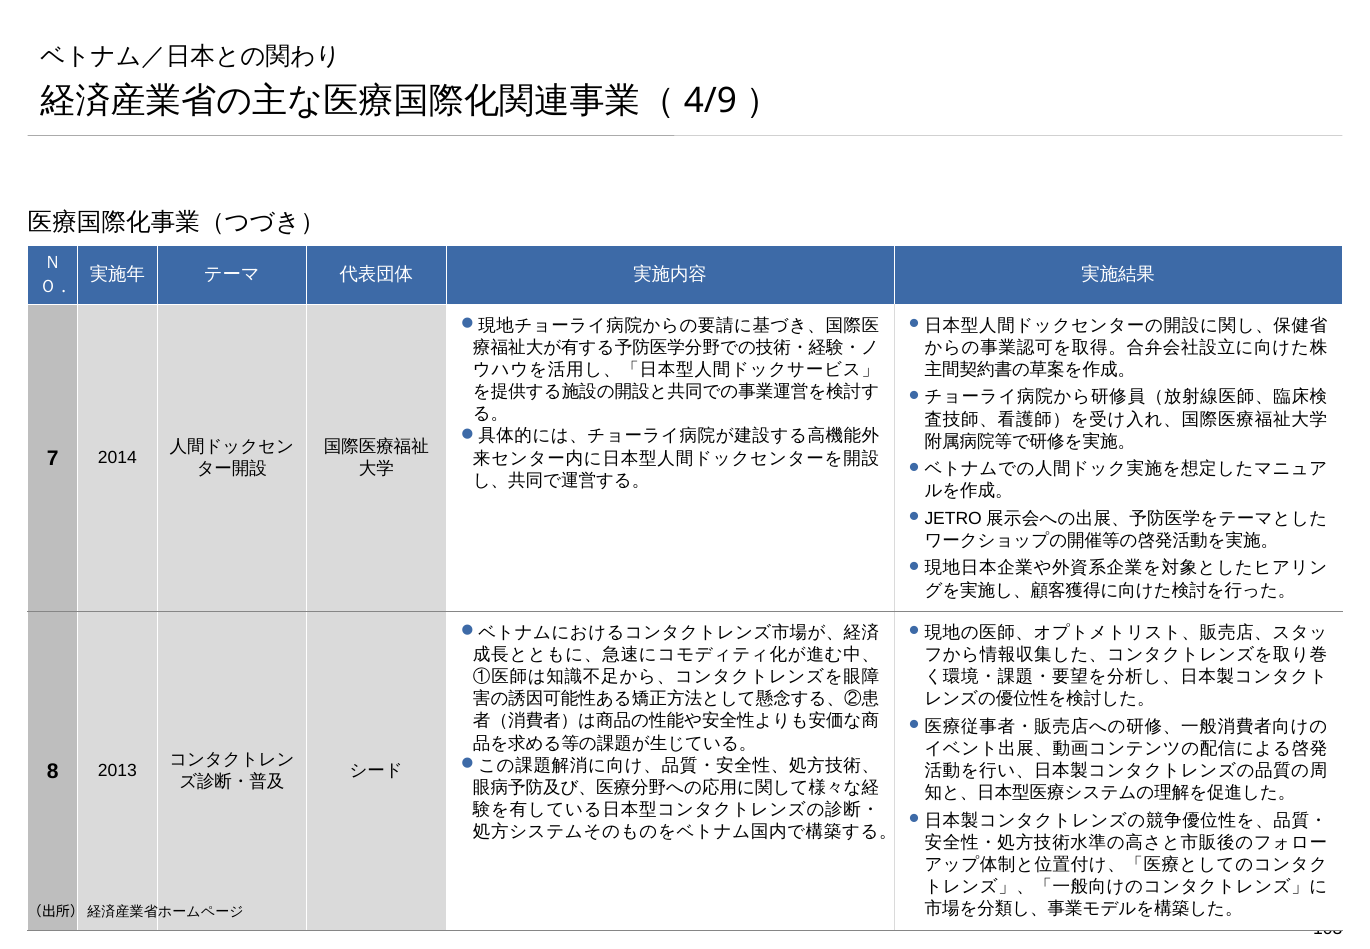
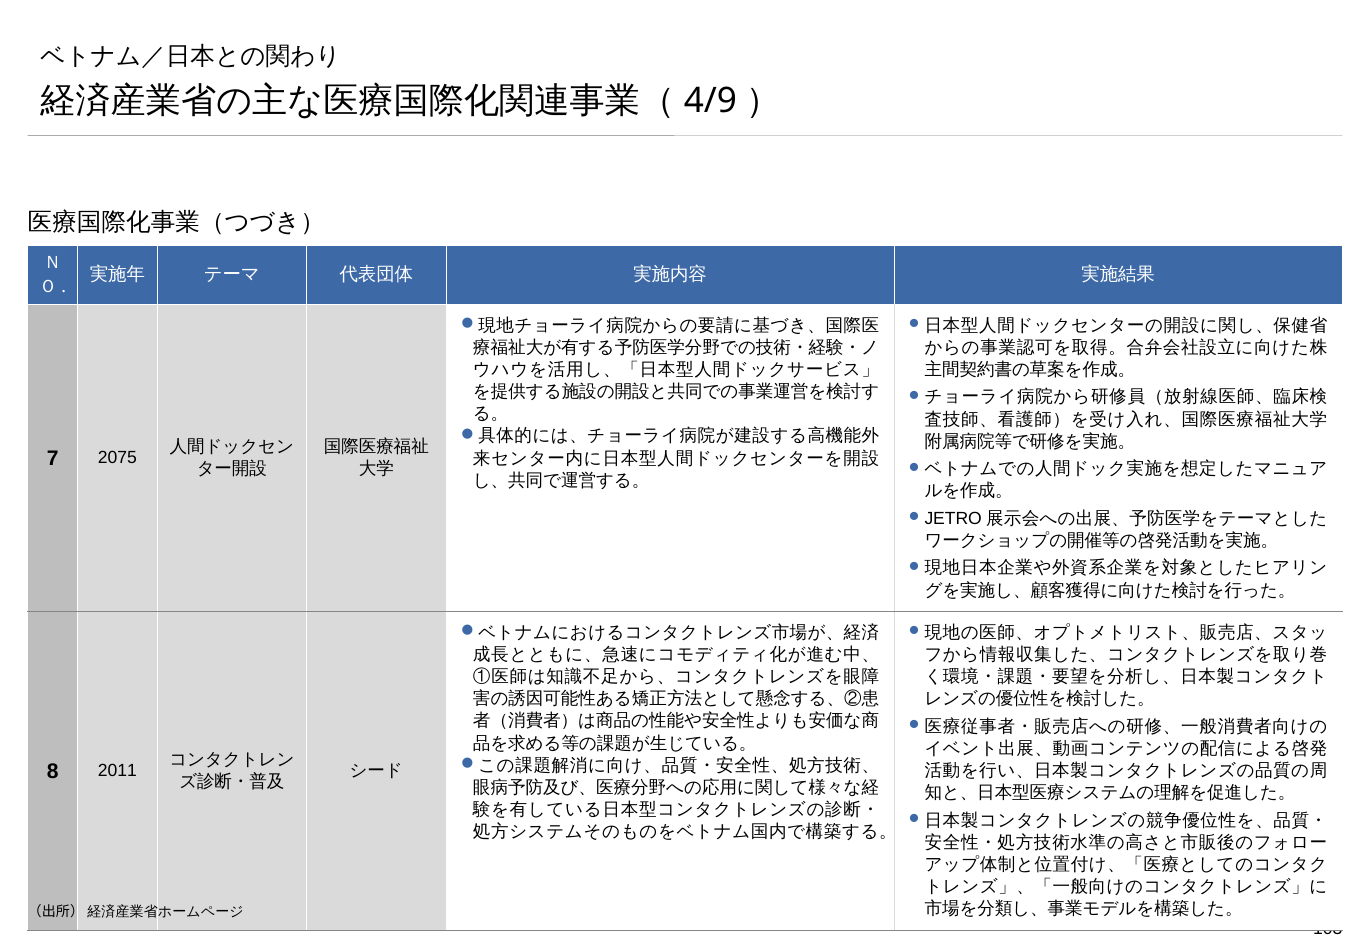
2014: 2014 -> 2075
2013: 2013 -> 2011
